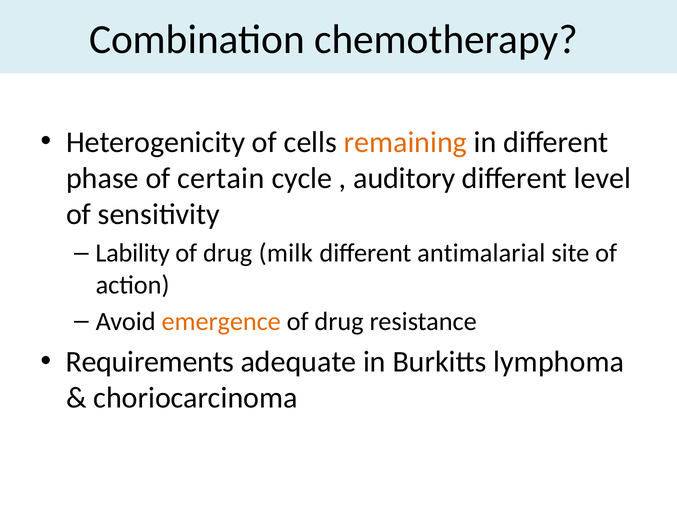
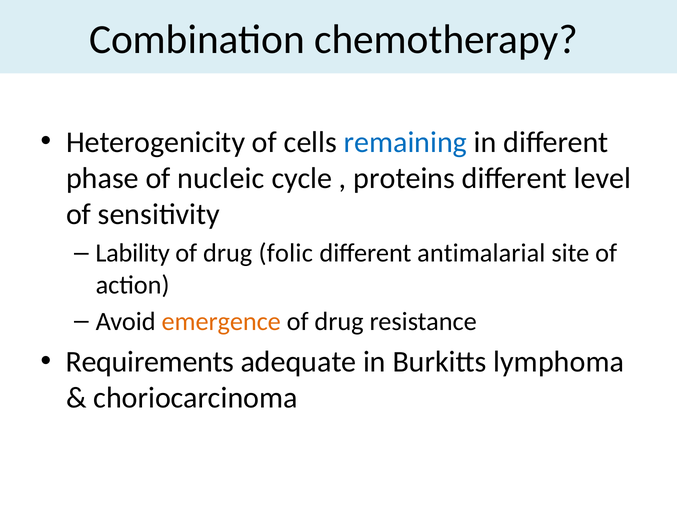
remaining colour: orange -> blue
certain: certain -> nucleic
auditory: auditory -> proteins
milk: milk -> folic
